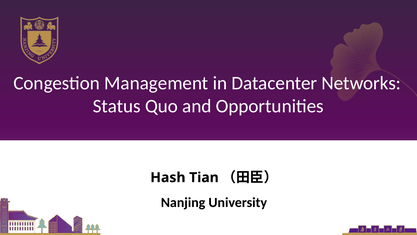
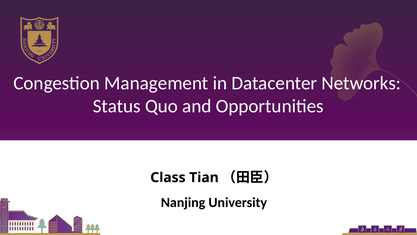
Hash: Hash -> Class
